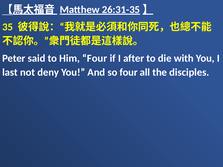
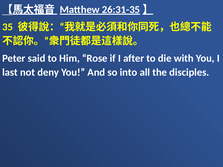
Him Four: Four -> Rose
so four: four -> into
